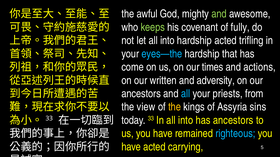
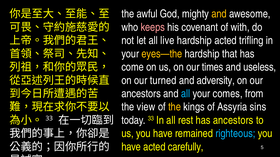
and at (219, 14) colour: light green -> yellow
keeps colour: light green -> pink
fully: fully -> with
let all into: into -> live
eyes—the colour: light blue -> yellow
actions: actions -> useless
written: written -> turned
priests: priests -> comes
In all into: into -> rest
carrying: carrying -> carefully
